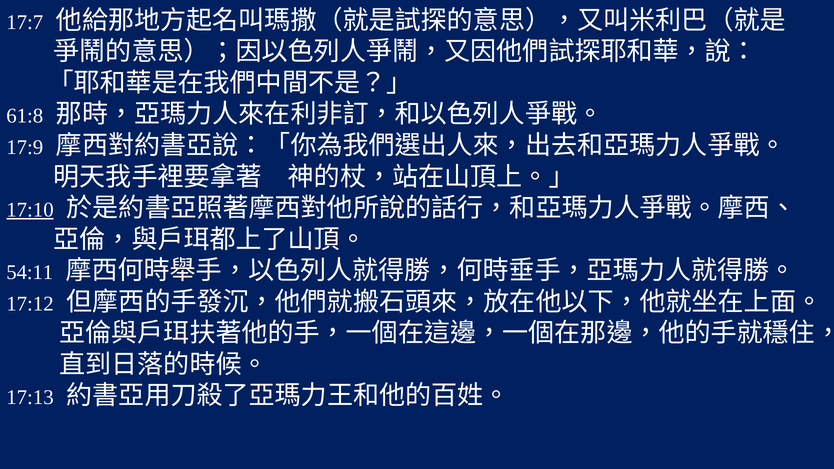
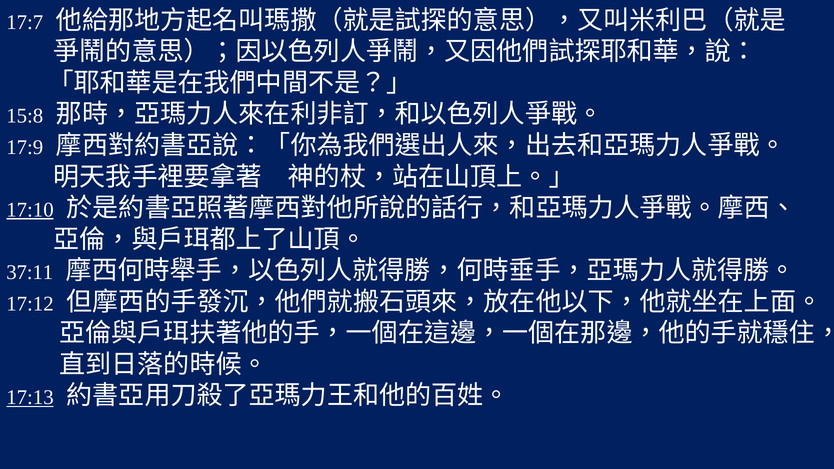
61:8: 61:8 -> 15:8
54:11: 54:11 -> 37:11
17:13 underline: none -> present
